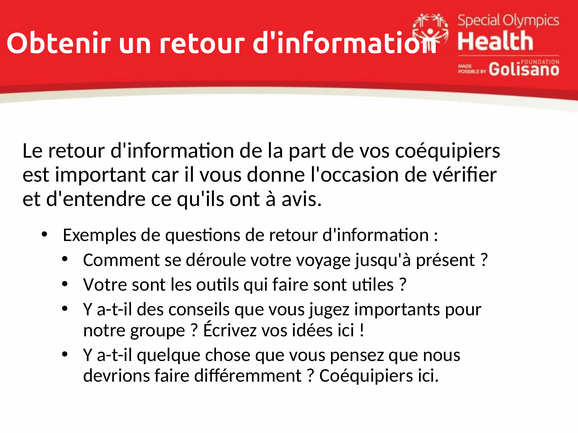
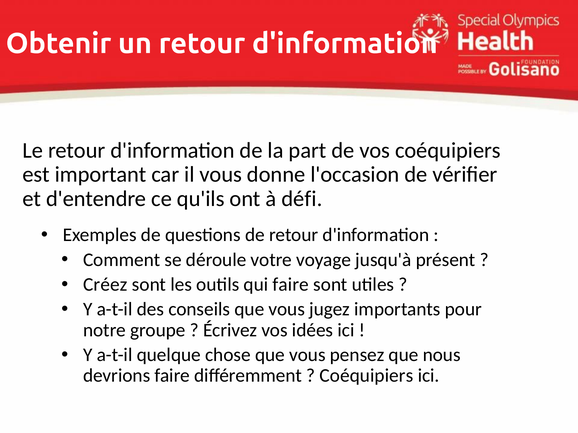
avis: avis -> défi
Votre at (105, 285): Votre -> Créez
